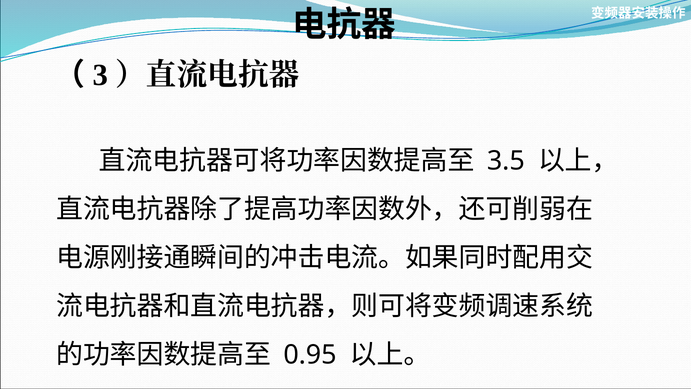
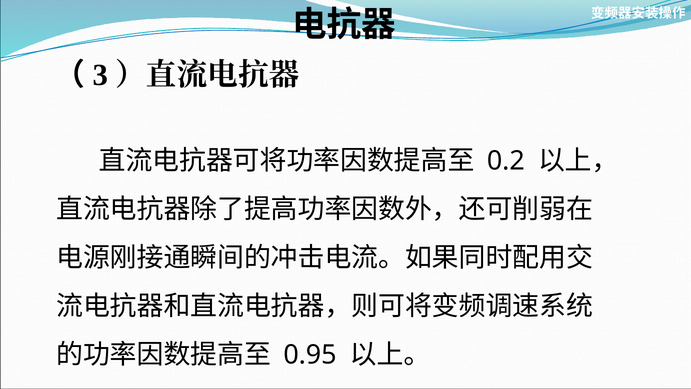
3.5: 3.5 -> 0.2
